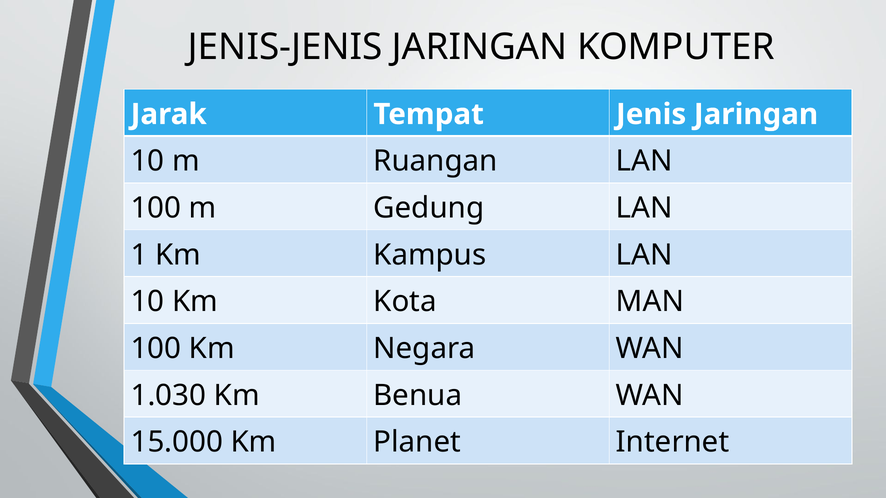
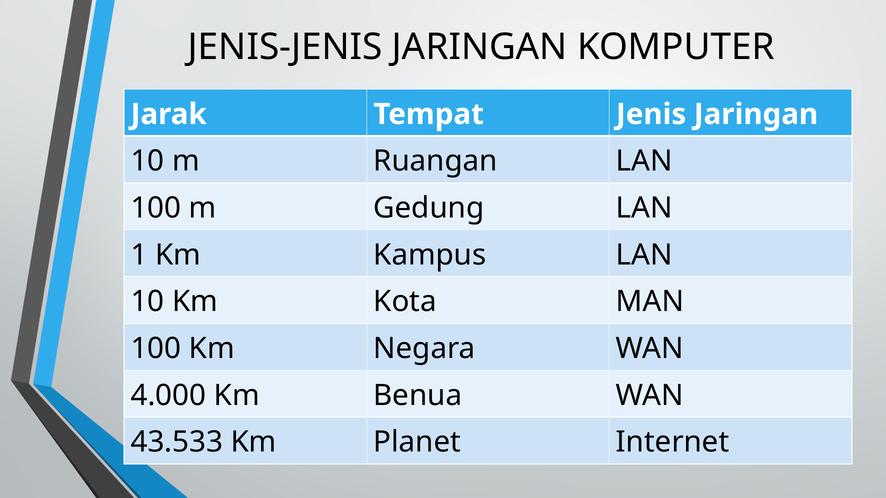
1.030: 1.030 -> 4.000
15.000: 15.000 -> 43.533
